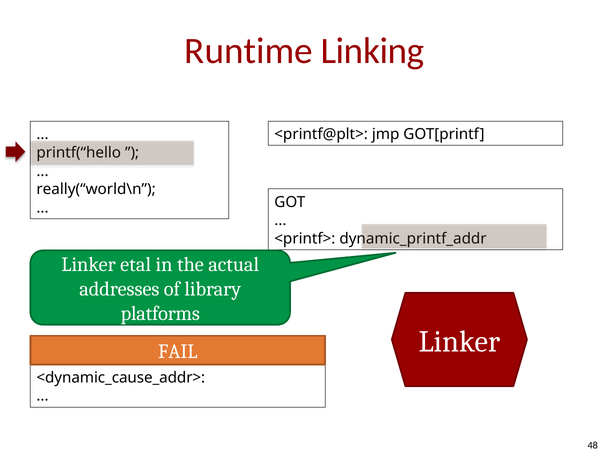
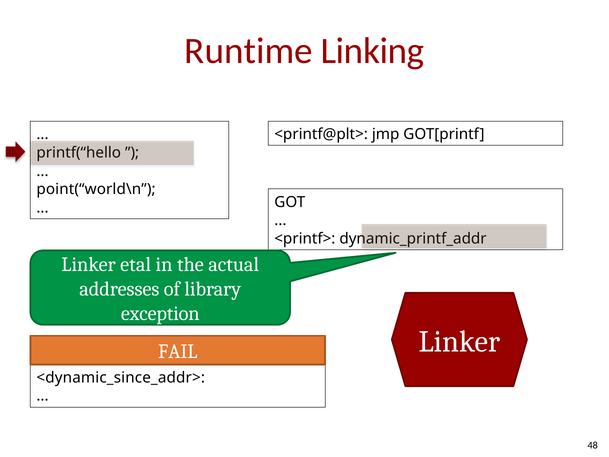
really(“world\n: really(“world\n -> point(“world\n
platforms: platforms -> exception
<dynamic_cause_addr>: <dynamic_cause_addr> -> <dynamic_since_addr>
